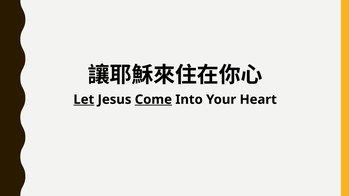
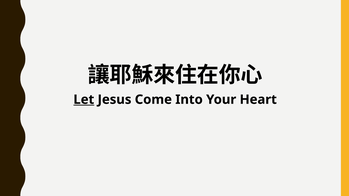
Come underline: present -> none
